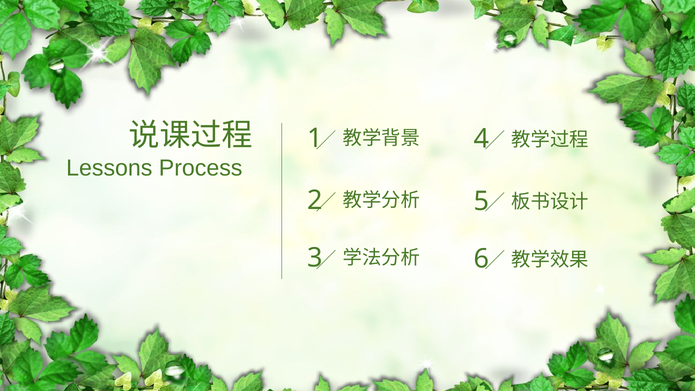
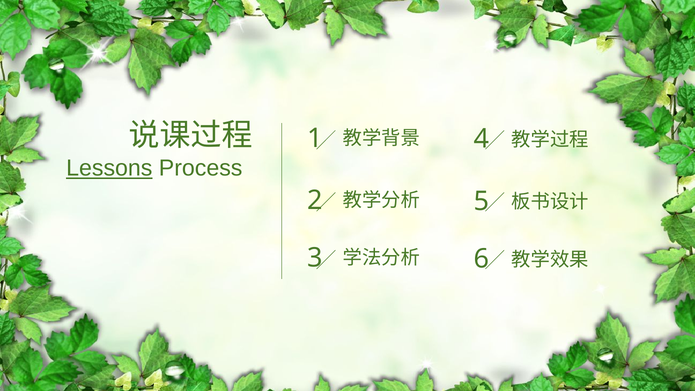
Lessons underline: none -> present
